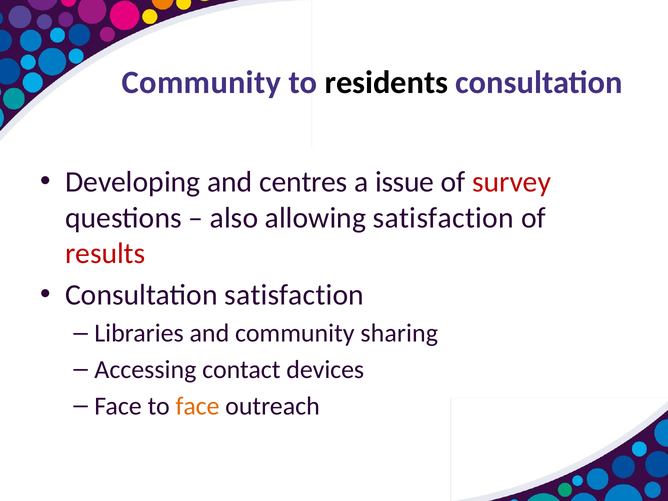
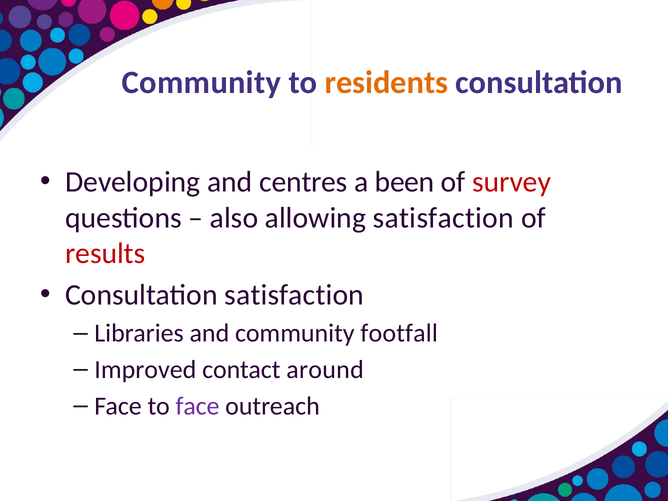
residents colour: black -> orange
issue: issue -> been
sharing: sharing -> footfall
Accessing: Accessing -> Improved
devices: devices -> around
face at (198, 406) colour: orange -> purple
